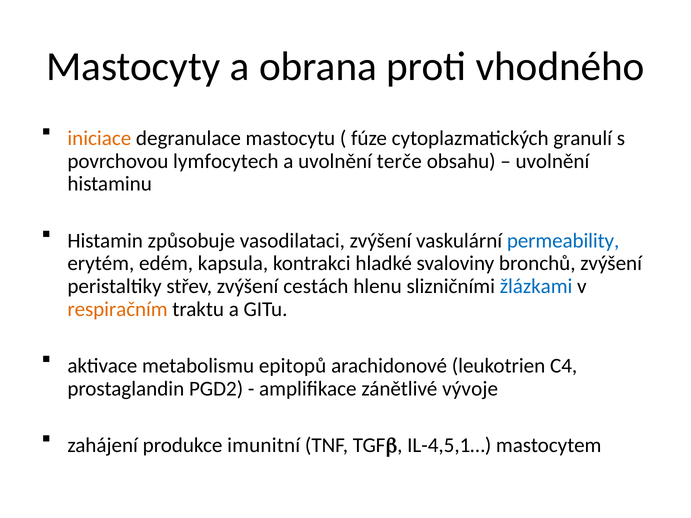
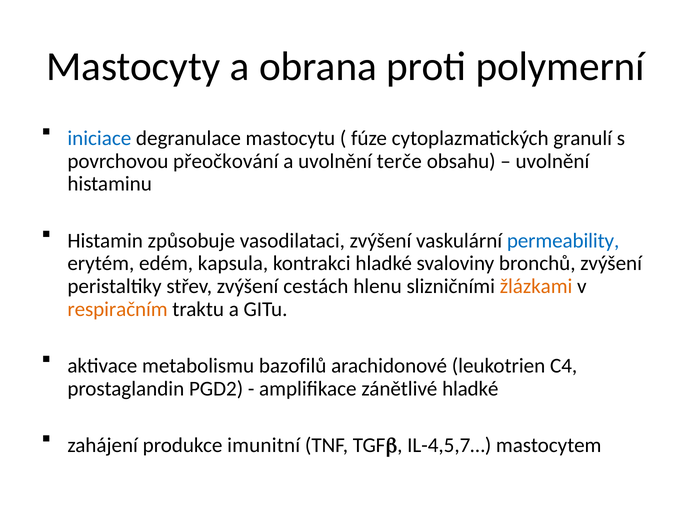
vhodného: vhodného -> polymerní
iniciace colour: orange -> blue
lymfocytech: lymfocytech -> přeočkování
žlázkami colour: blue -> orange
epitopů: epitopů -> bazofilů
zánětlivé vývoje: vývoje -> hladké
IL-4,5,1…: IL-4,5,1… -> IL-4,5,7…
